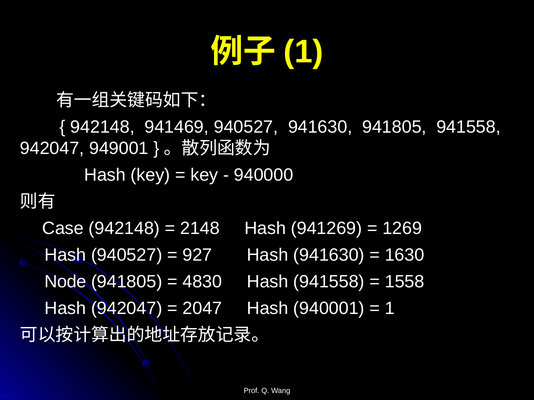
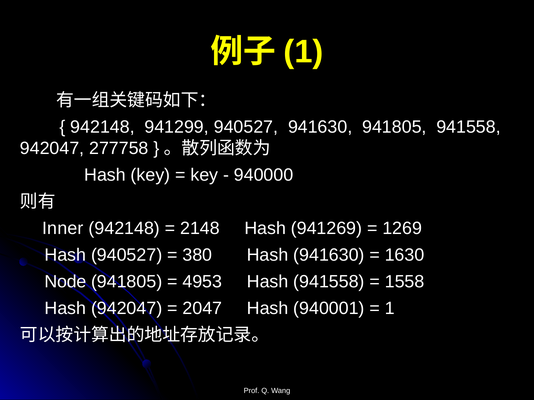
941469: 941469 -> 941299
949001: 949001 -> 277758
Case: Case -> Inner
927: 927 -> 380
4830: 4830 -> 4953
